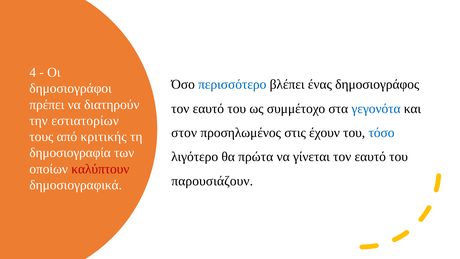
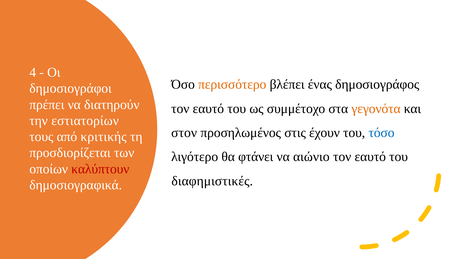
περισσότερο colour: blue -> orange
γεγονότα colour: blue -> orange
δημοσιογραφία: δημοσιογραφία -> προσδιορίζεται
πρώτα: πρώτα -> φτάνει
γίνεται: γίνεται -> αιώνιο
παρουσιάζουν: παρουσιάζουν -> διαφημιστικές
